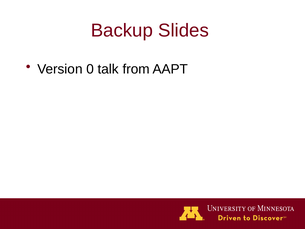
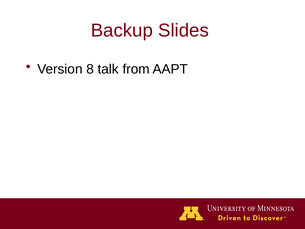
0: 0 -> 8
